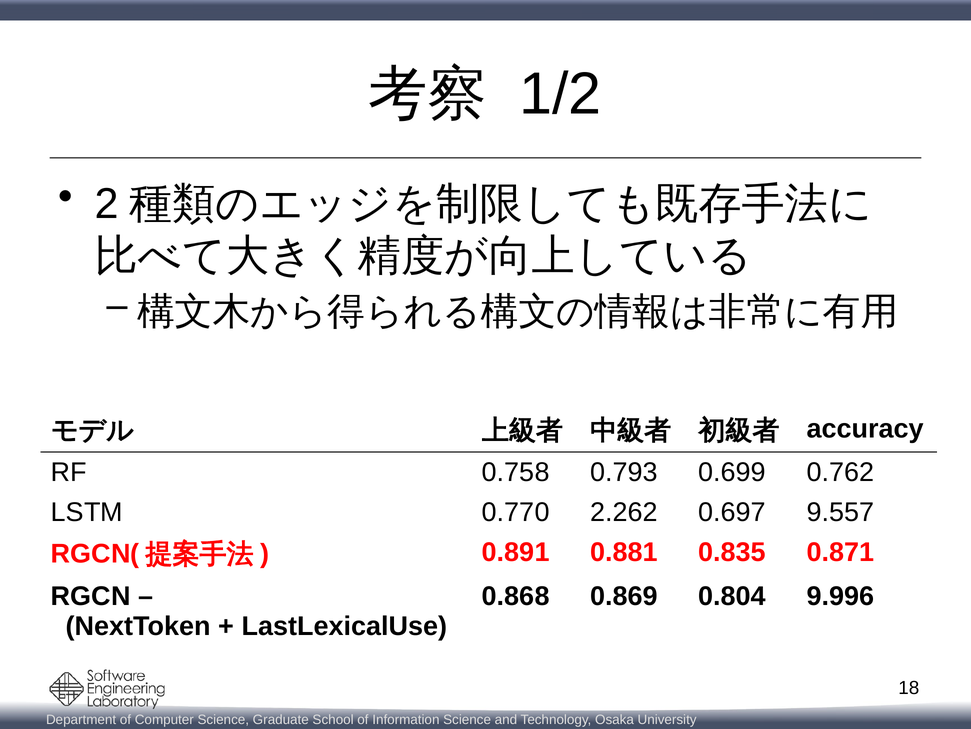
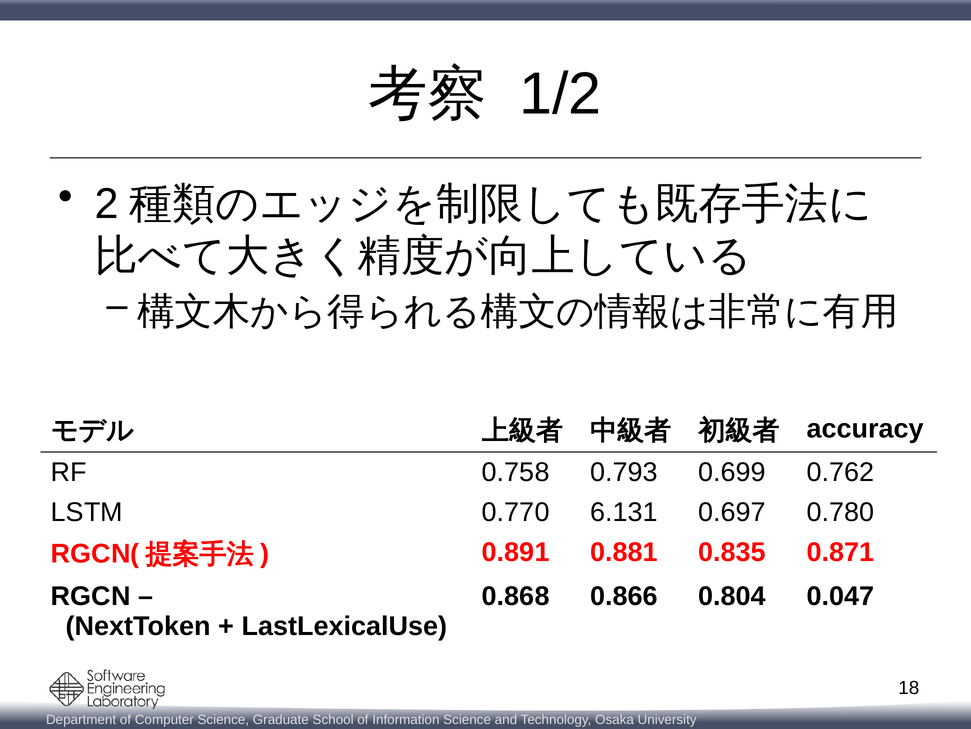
2.262: 2.262 -> 6.131
9.557: 9.557 -> 0.780
0.869: 0.869 -> 0.866
9.996: 9.996 -> 0.047
